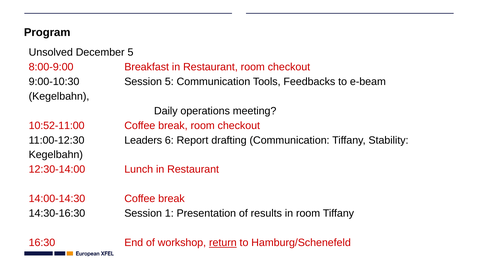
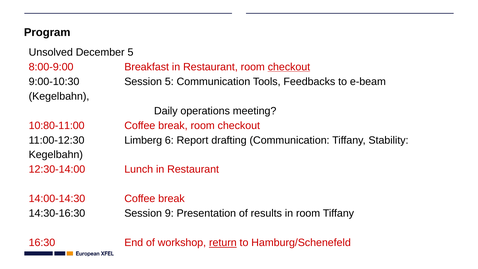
checkout at (289, 67) underline: none -> present
10:52-11:00: 10:52-11:00 -> 10:80-11:00
Leaders: Leaders -> Limberg
1: 1 -> 9
